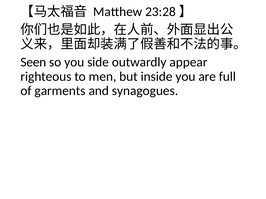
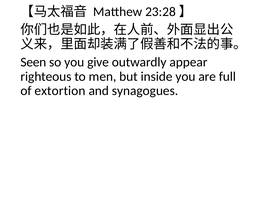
side: side -> give
garments: garments -> extortion
